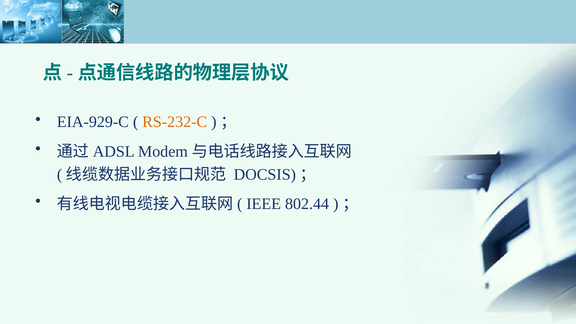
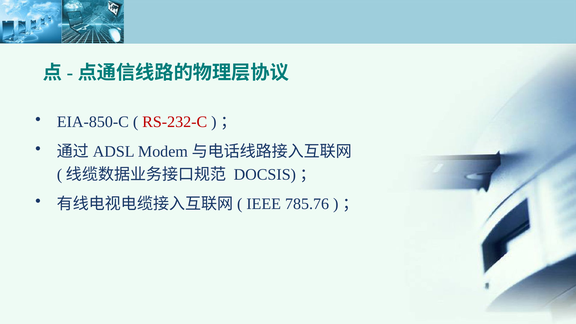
EIA-929-C: EIA-929-C -> EIA-850-C
RS-232-C colour: orange -> red
802.44: 802.44 -> 785.76
